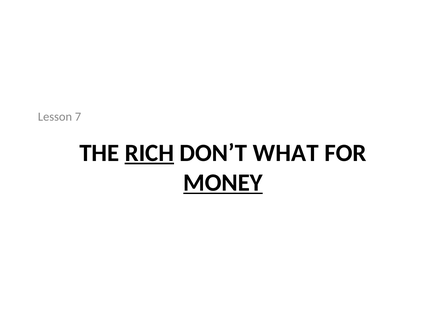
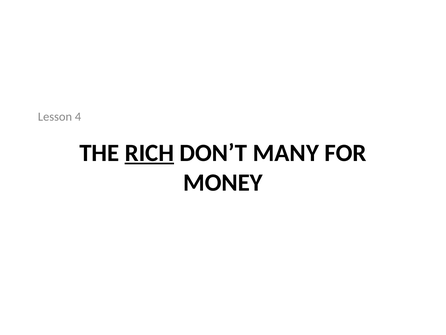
7: 7 -> 4
WHAT: WHAT -> MANY
MONEY underline: present -> none
